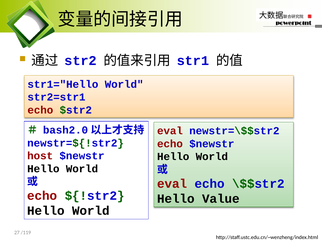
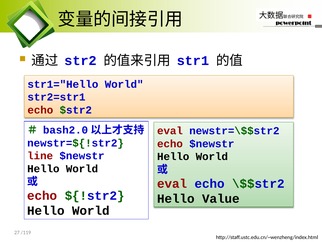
host: host -> line
